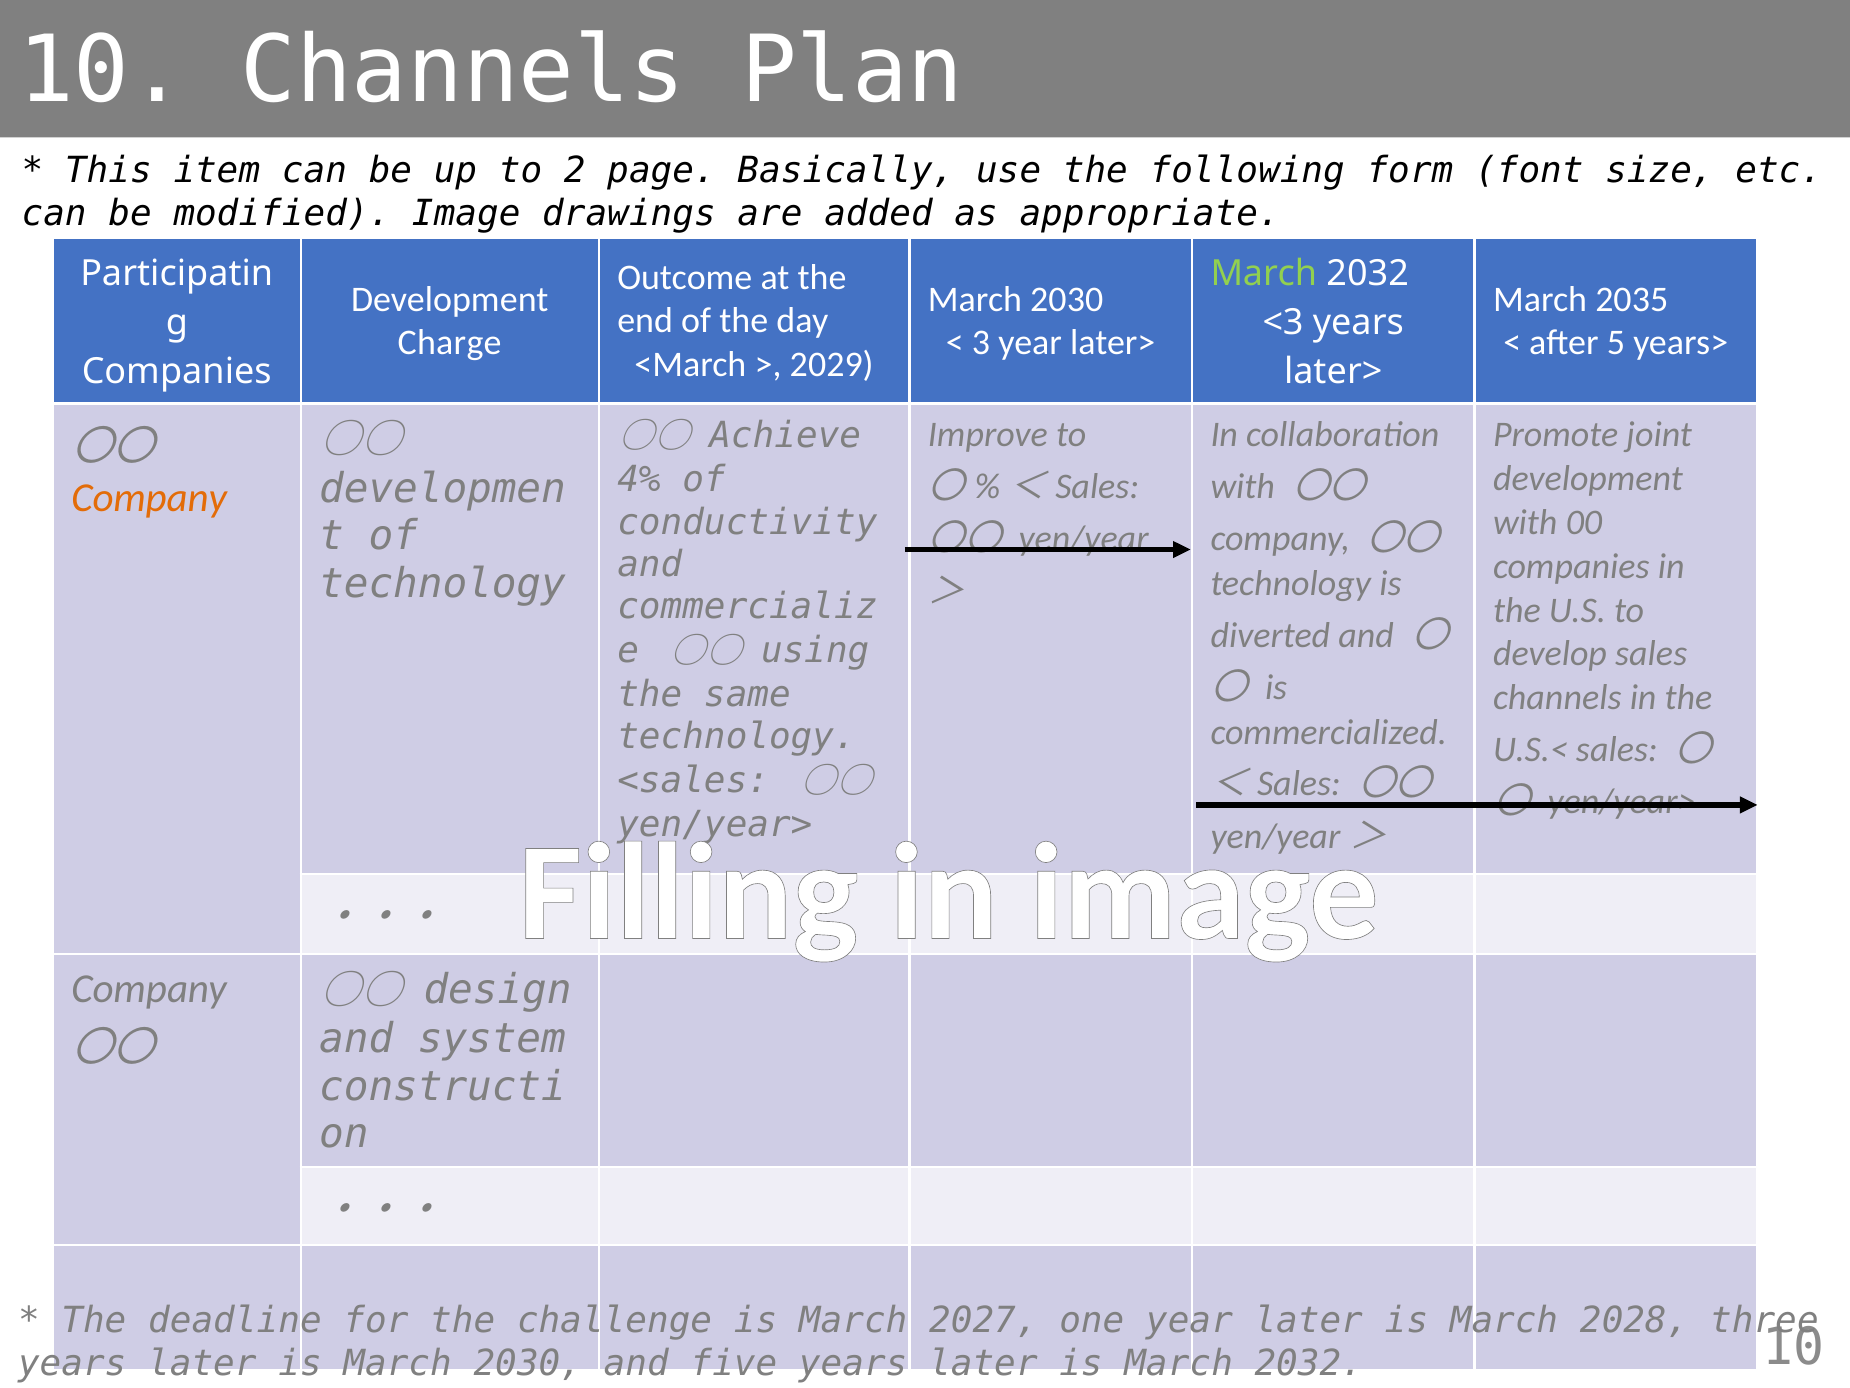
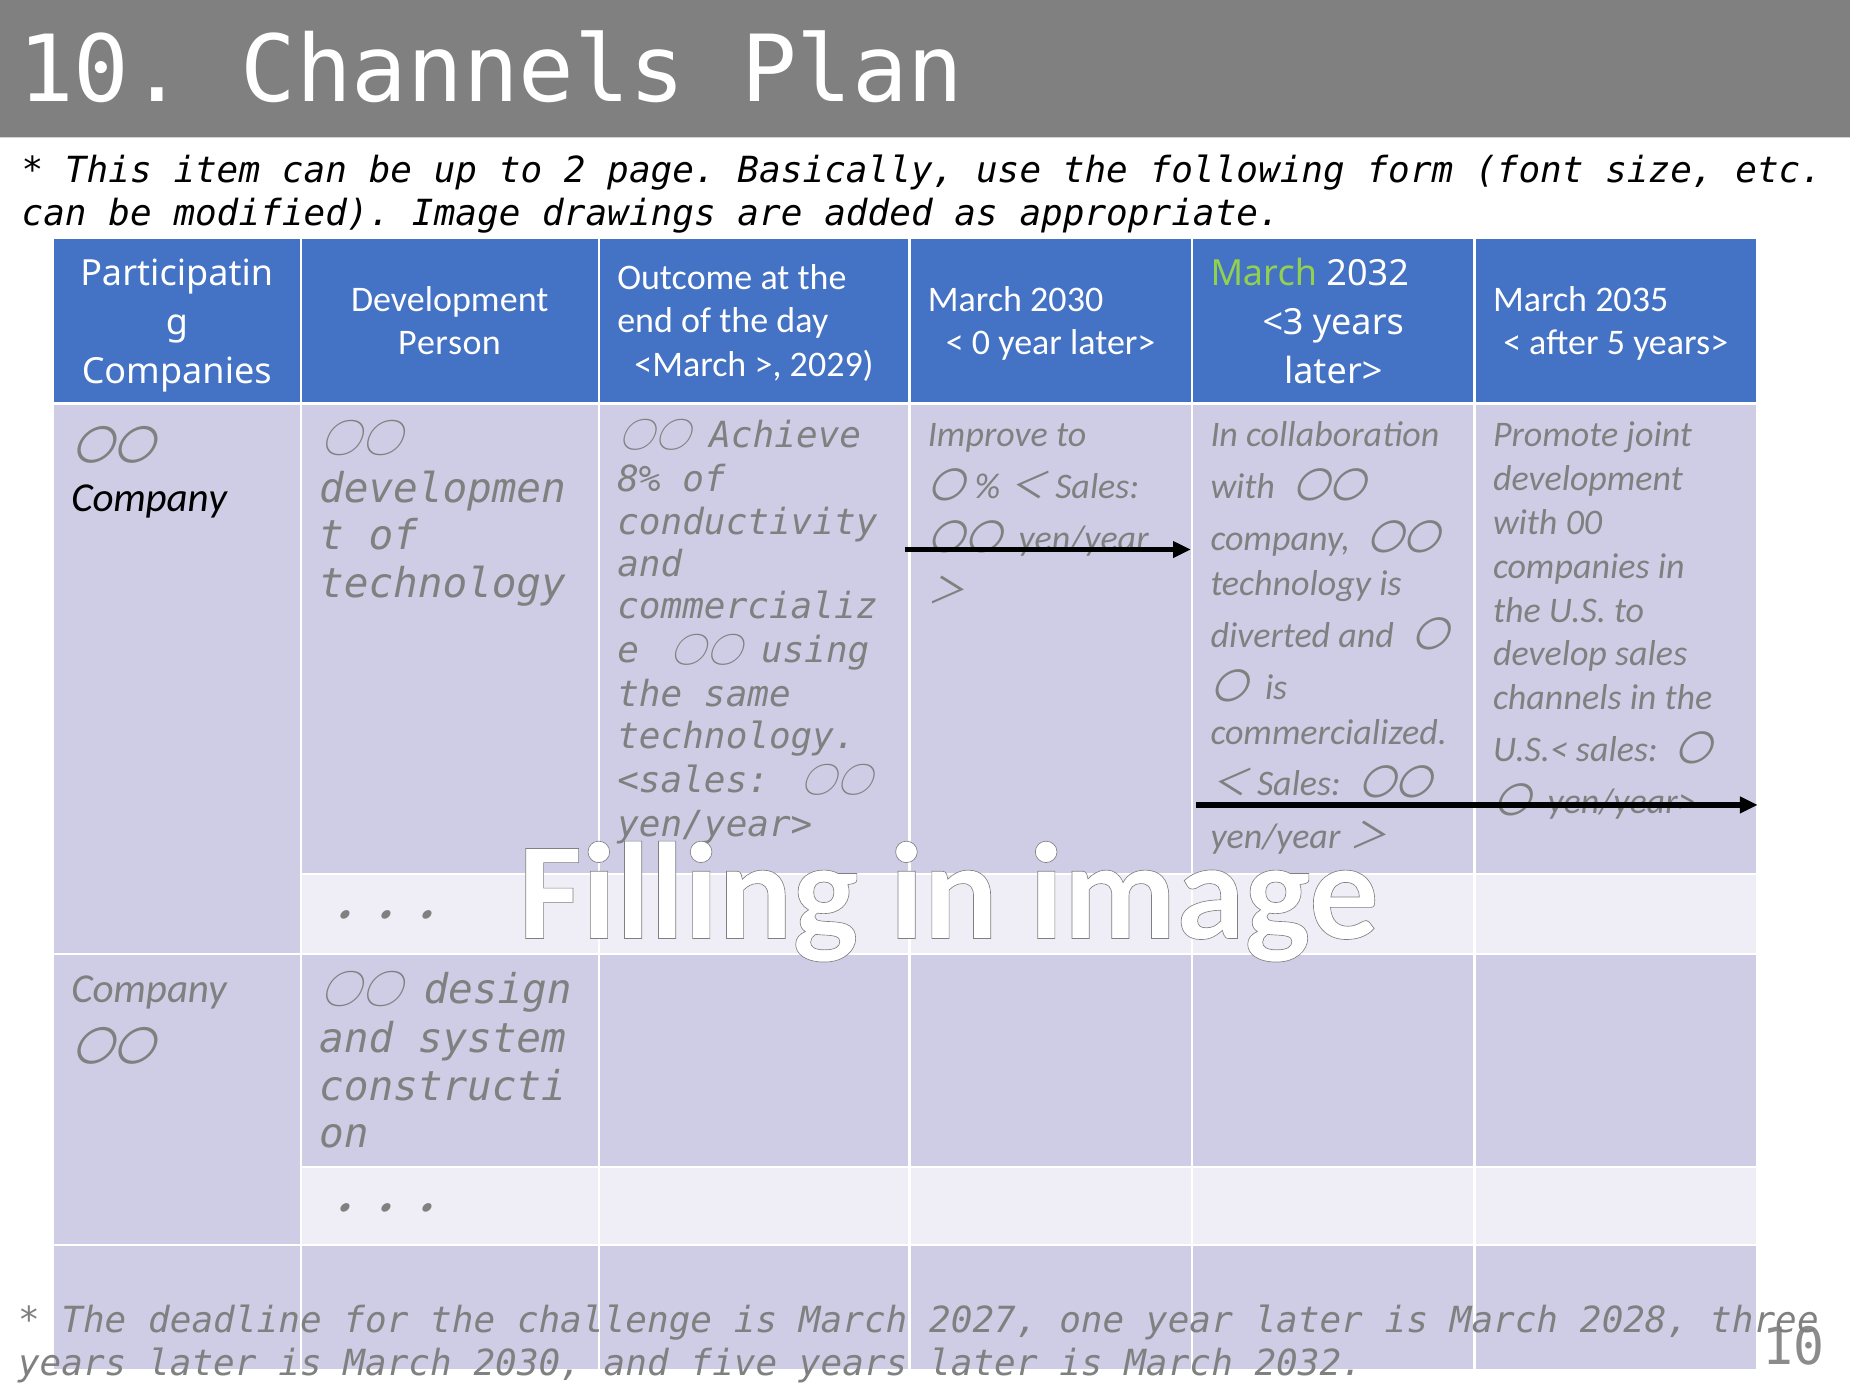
Charge: Charge -> Person
3: 3 -> 0
4%: 4% -> 8%
Company at (149, 497) colour: orange -> black
